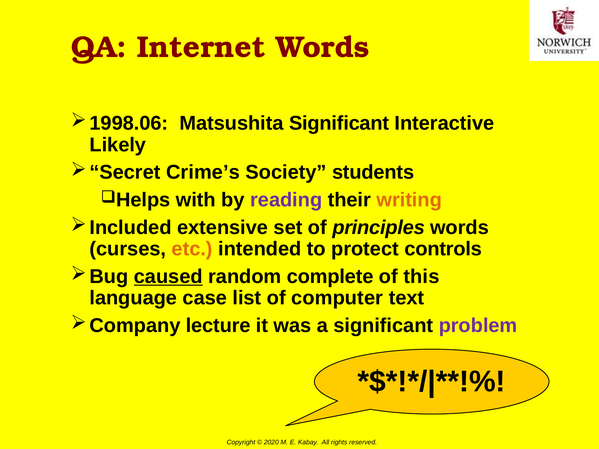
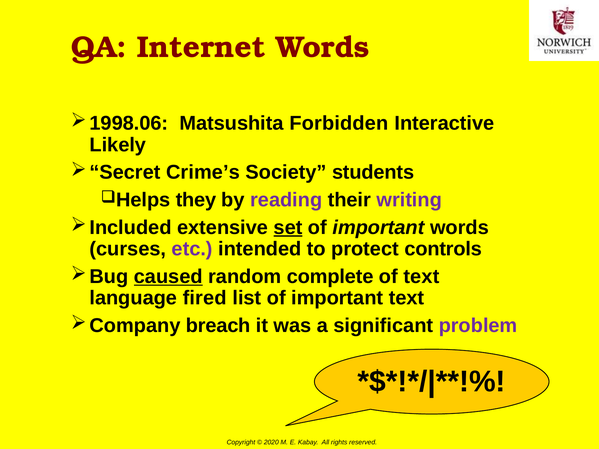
Matsushita Significant: Significant -> Forbidden
with: with -> they
writing colour: orange -> purple
set underline: none -> present
principles at (379, 228): principles -> important
etc colour: orange -> purple
of this: this -> text
case: case -> fired
list of computer: computer -> important
lecture: lecture -> breach
